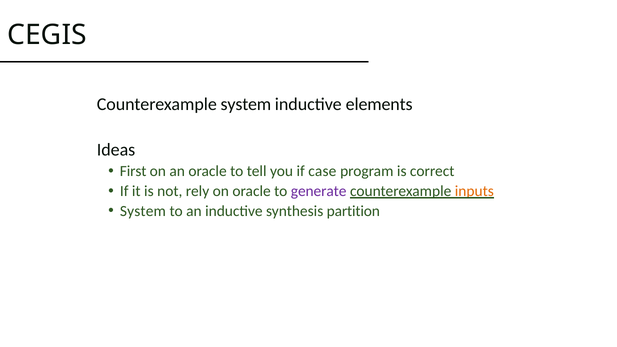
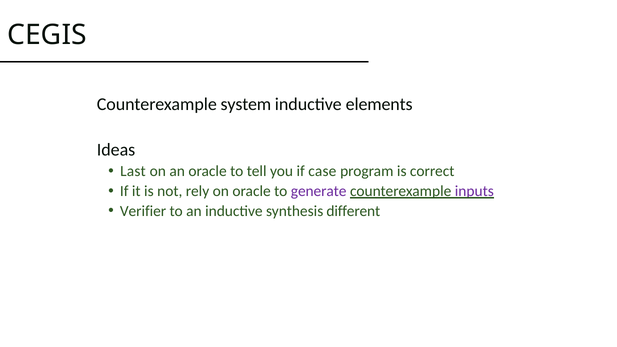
First: First -> Last
inputs colour: orange -> purple
System at (143, 211): System -> Verifier
partition: partition -> different
